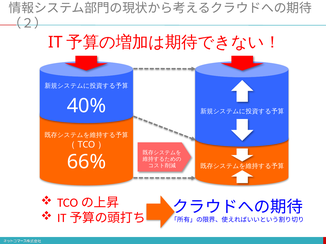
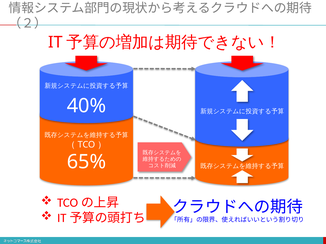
66%: 66% -> 65%
